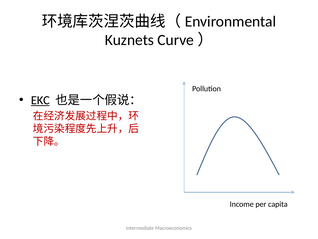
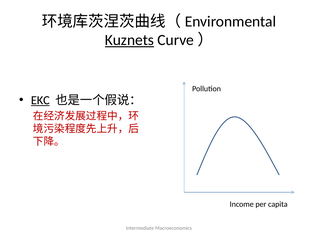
Kuznets underline: none -> present
